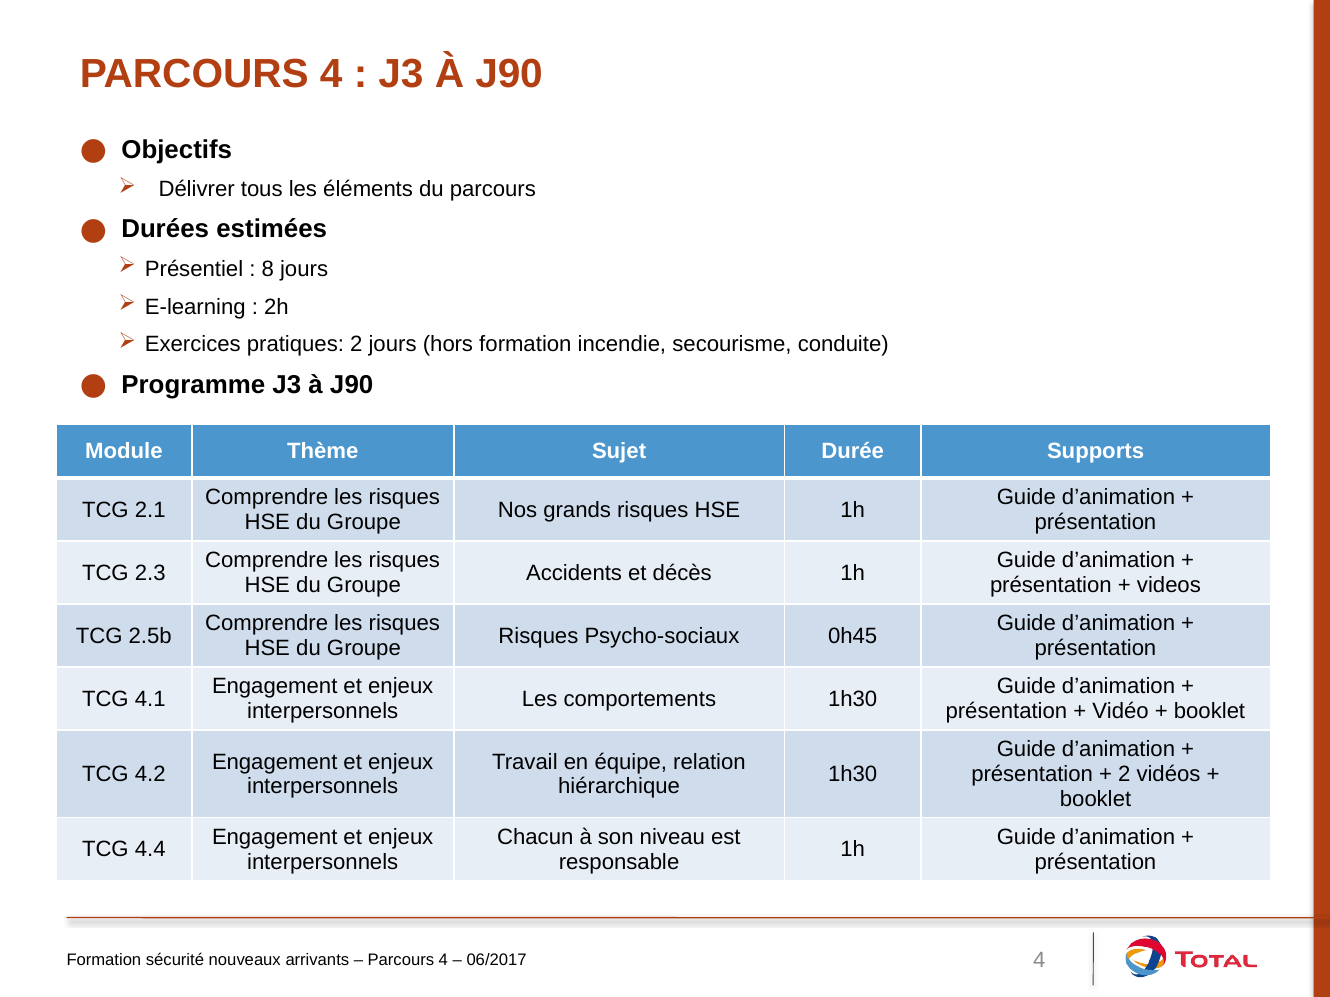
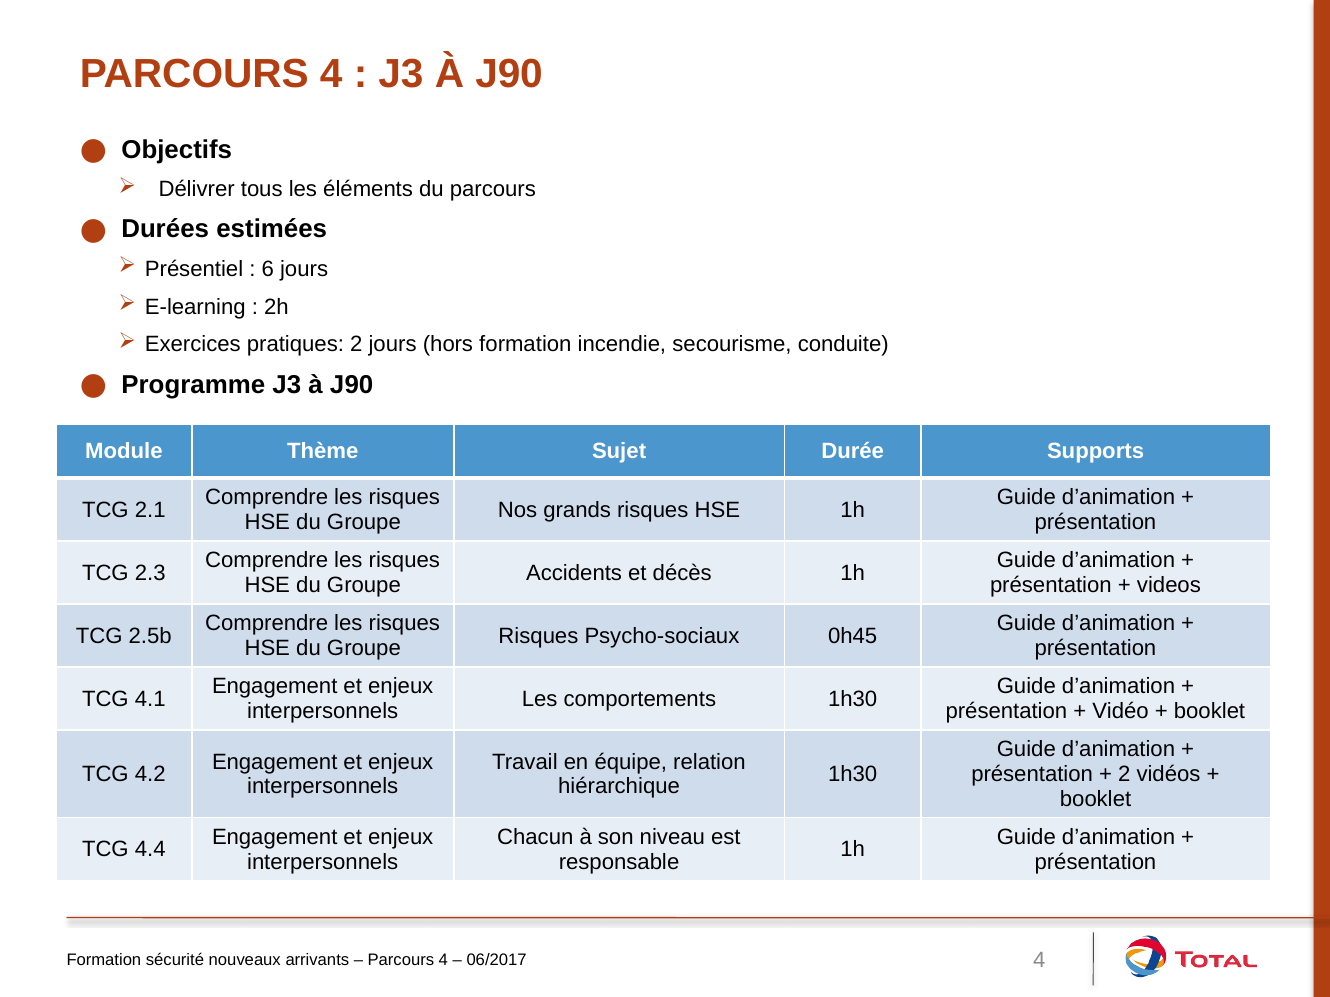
8: 8 -> 6
